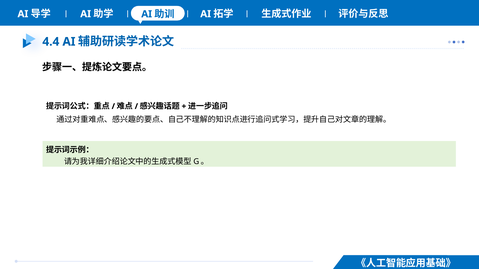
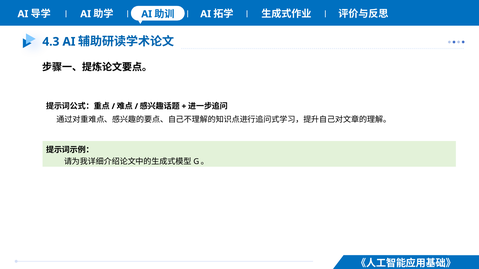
4.4: 4.4 -> 4.3
